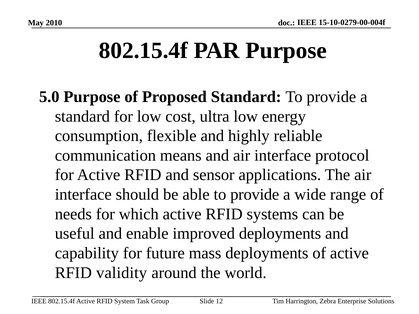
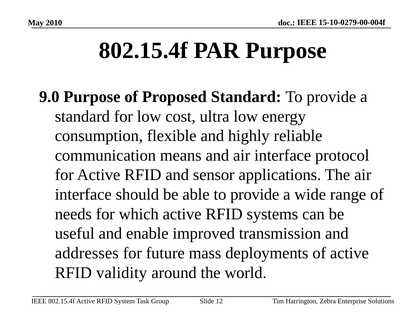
5.0: 5.0 -> 9.0
improved deployments: deployments -> transmission
capability: capability -> addresses
